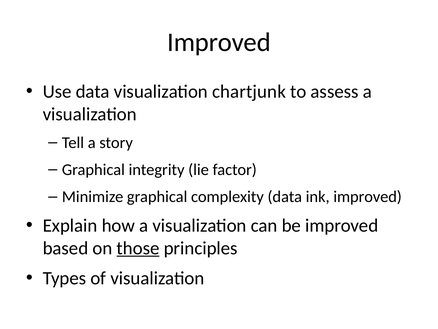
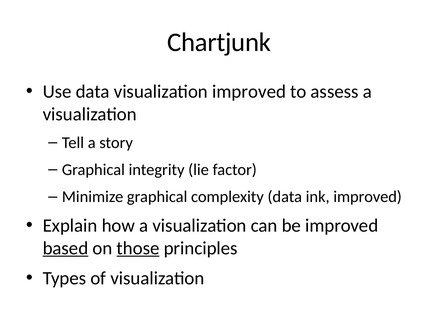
Improved at (219, 42): Improved -> Chartjunk
visualization chartjunk: chartjunk -> improved
based underline: none -> present
